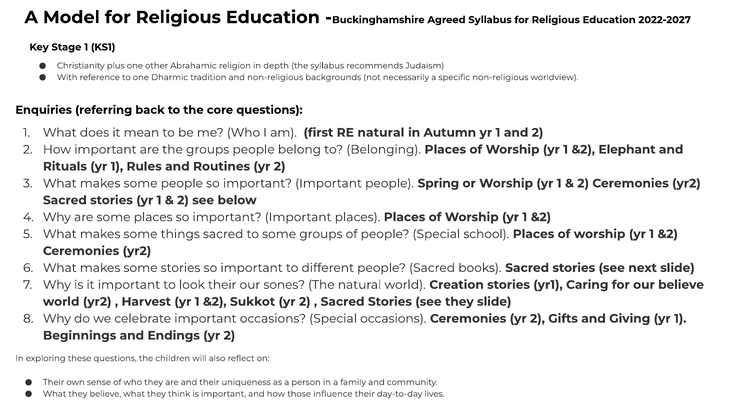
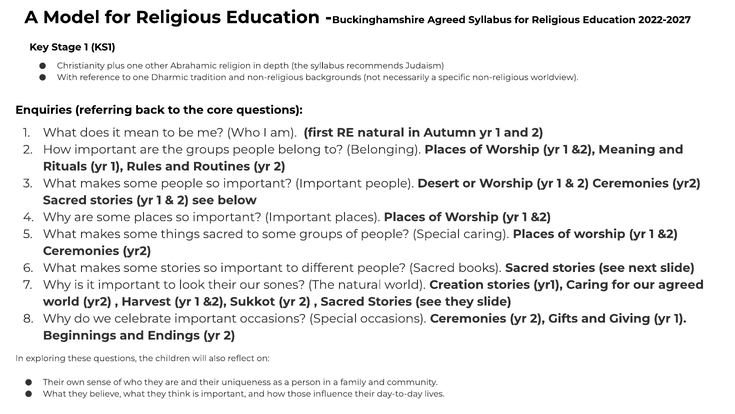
Elephant: Elephant -> Meaning
Spring: Spring -> Desert
Special school: school -> caring
our believe: believe -> agreed
